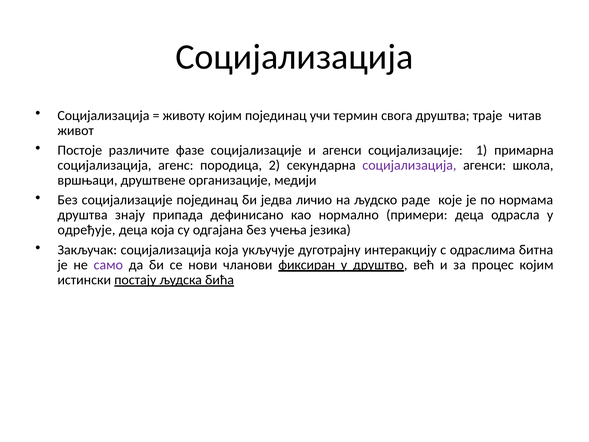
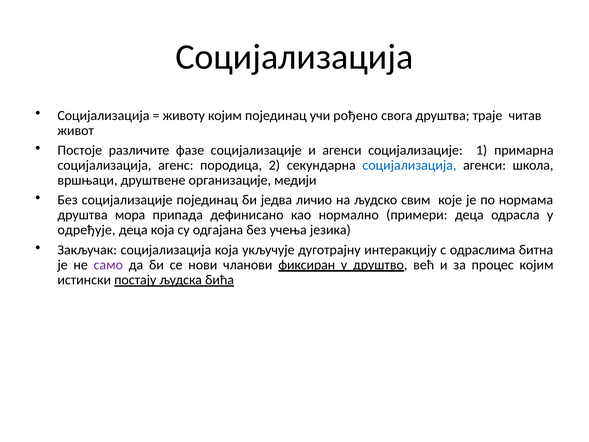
термин: термин -> рођено
социјализација at (409, 165) colour: purple -> blue
раде: раде -> свим
знају: знају -> мора
